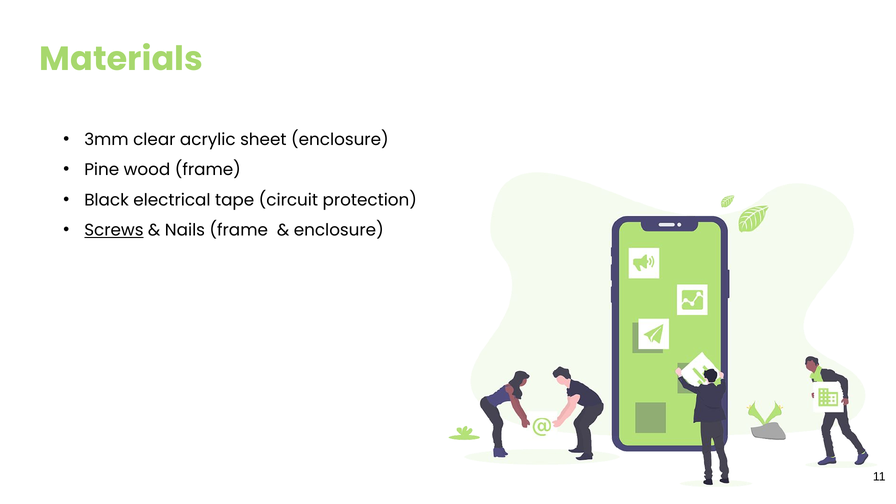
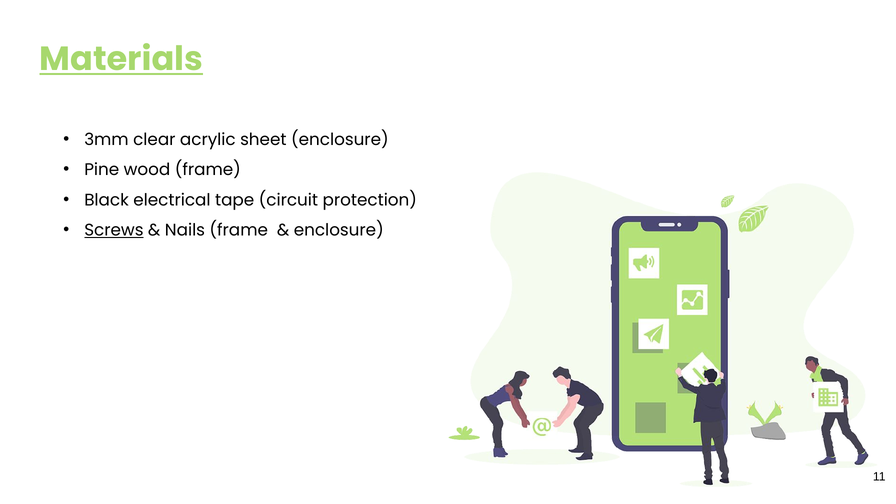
Materials underline: none -> present
